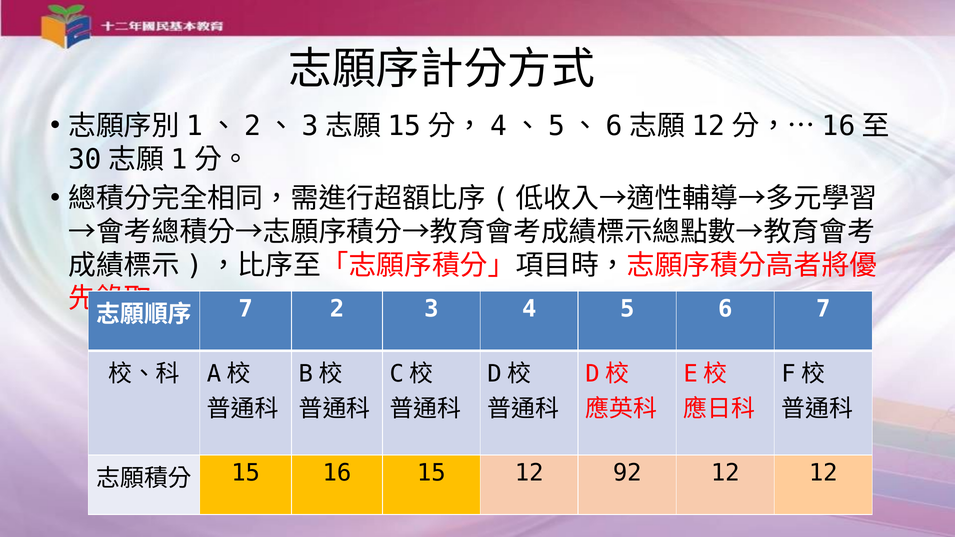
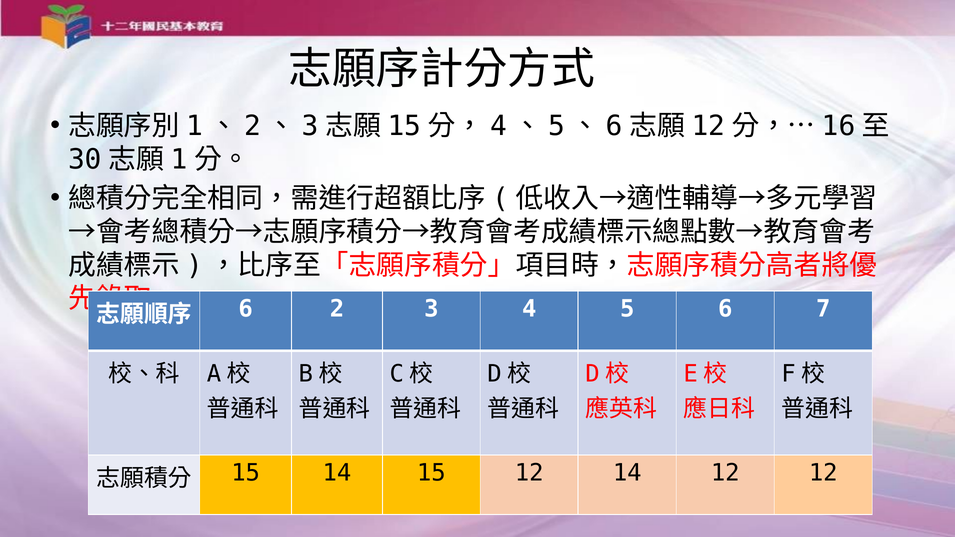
7 at (246, 309): 7 -> 6
15 16: 16 -> 14
12 92: 92 -> 14
